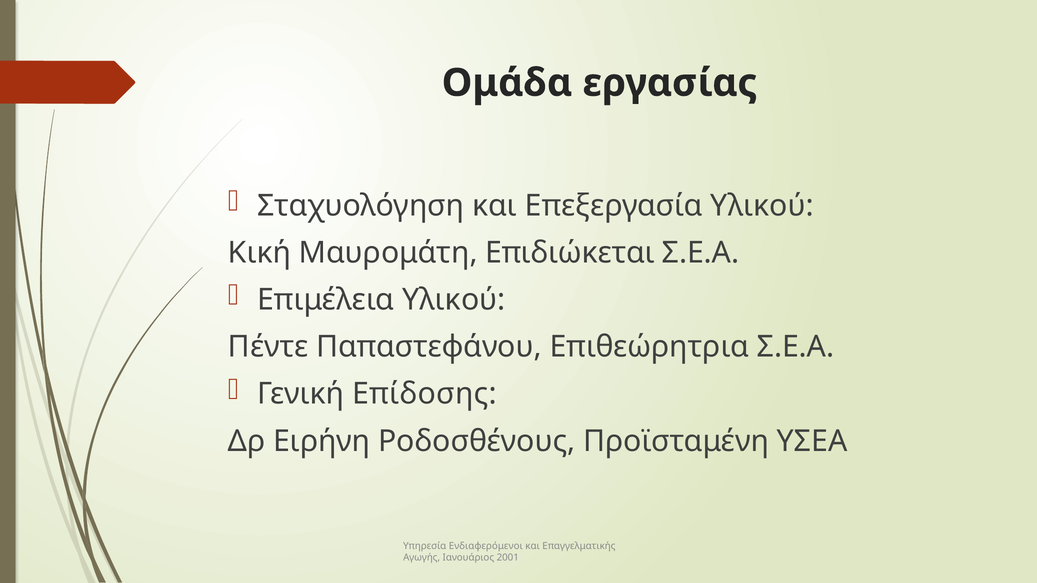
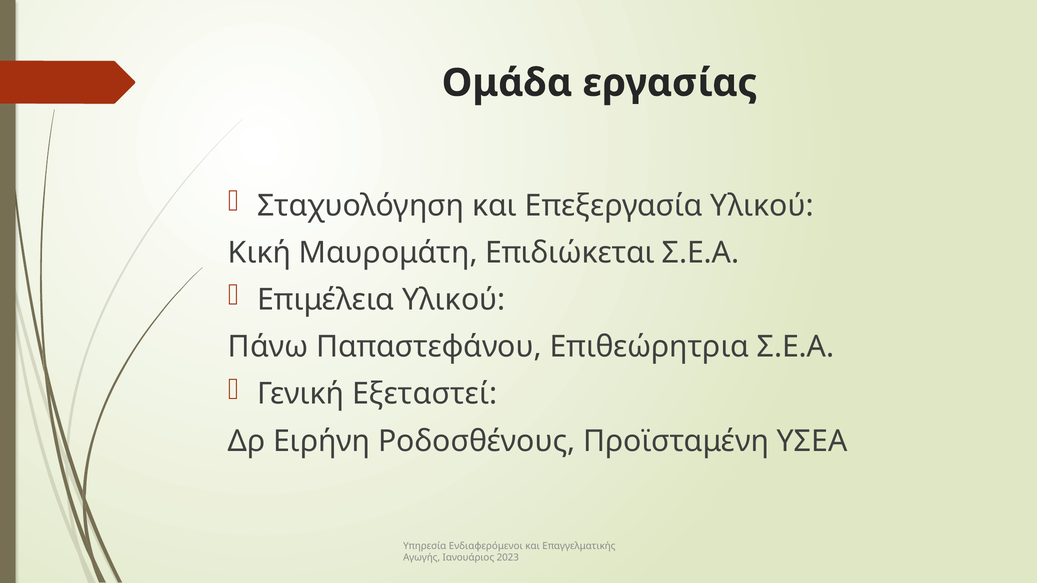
Πέντε: Πέντε -> Πάνω
Επίδοσης: Επίδοσης -> Εξεταστεί
2001: 2001 -> 2023
